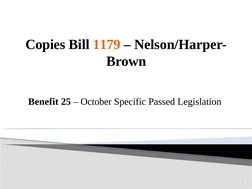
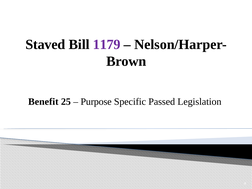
Copies: Copies -> Staved
1179 colour: orange -> purple
October: October -> Purpose
